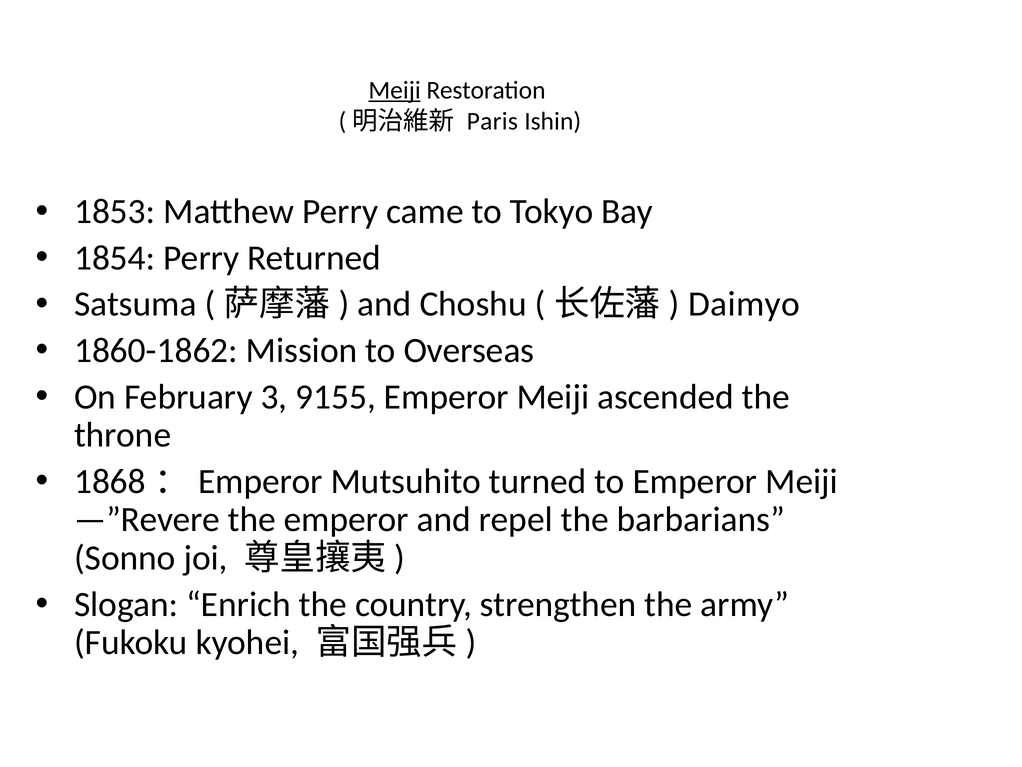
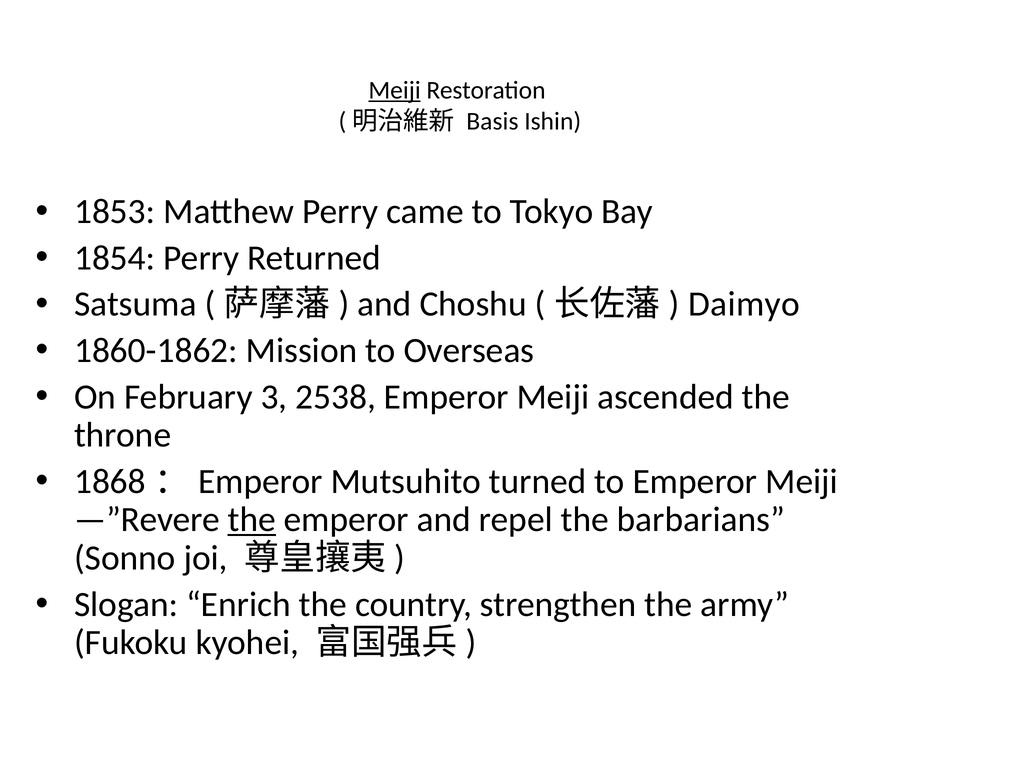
Paris: Paris -> Basis
9155: 9155 -> 2538
the at (252, 519) underline: none -> present
